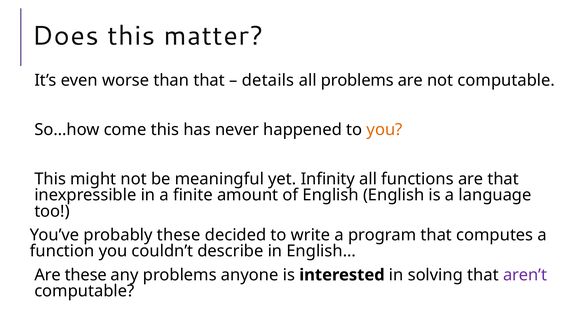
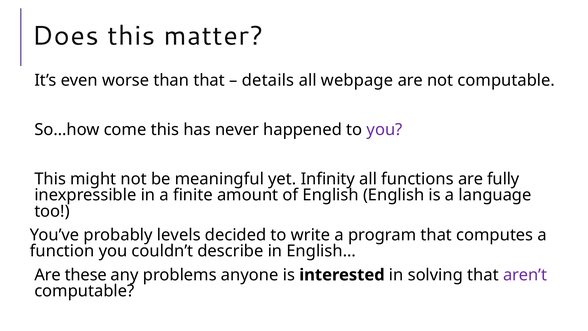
all problems: problems -> webpage
you at (385, 130) colour: orange -> purple
are that: that -> fully
probably these: these -> levels
